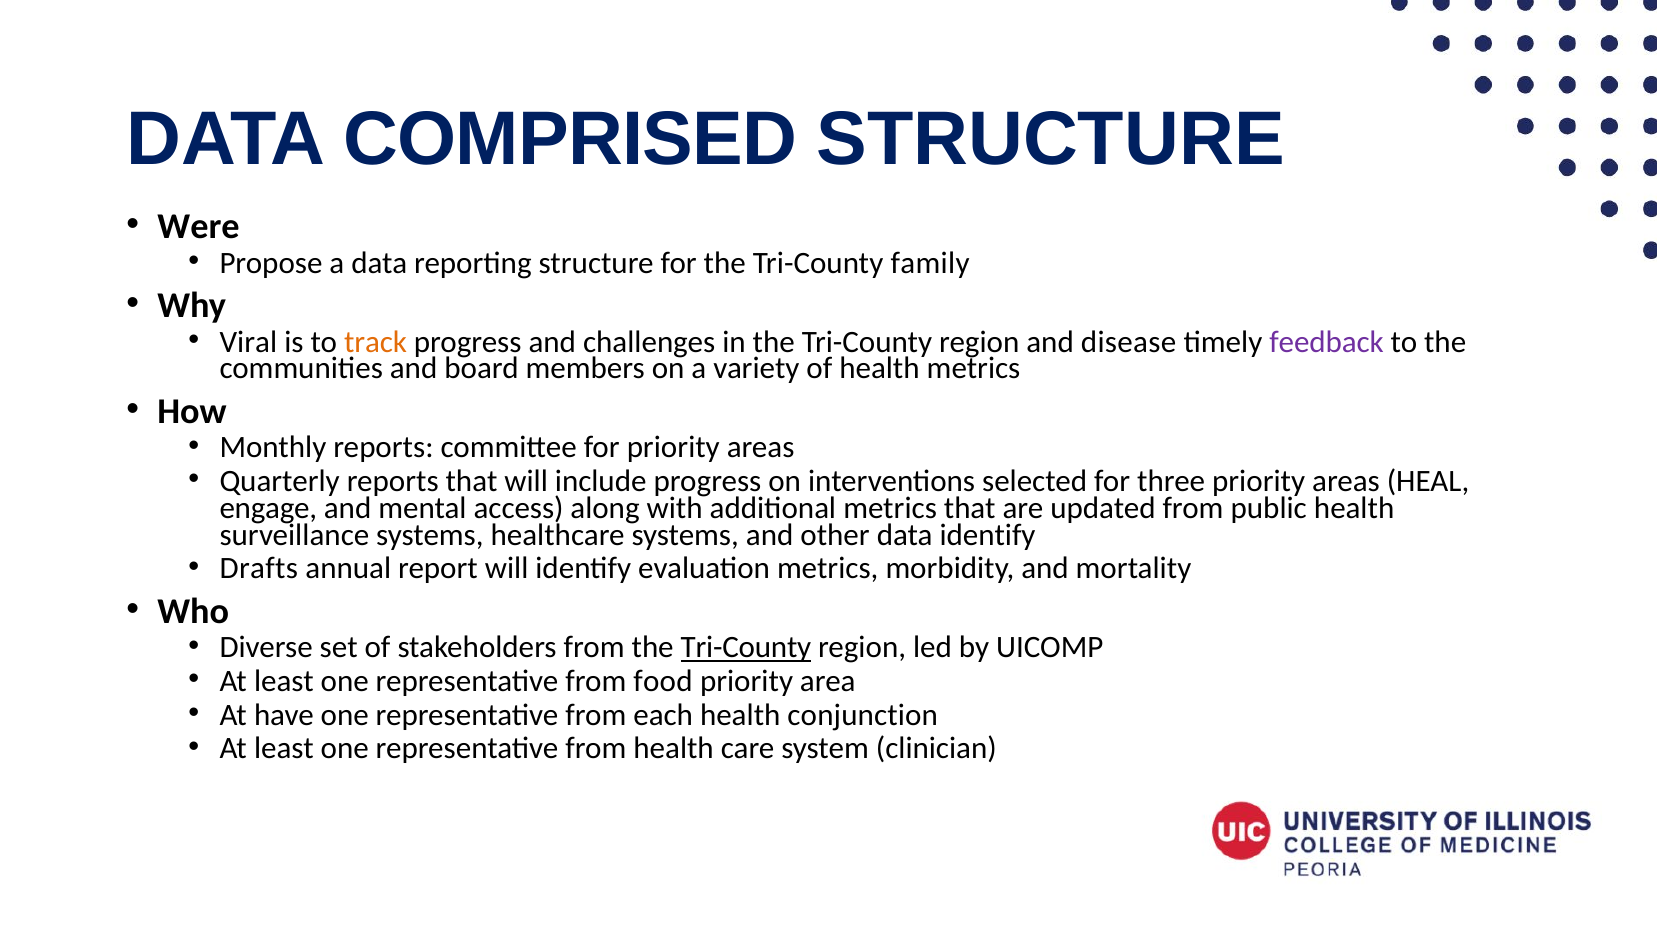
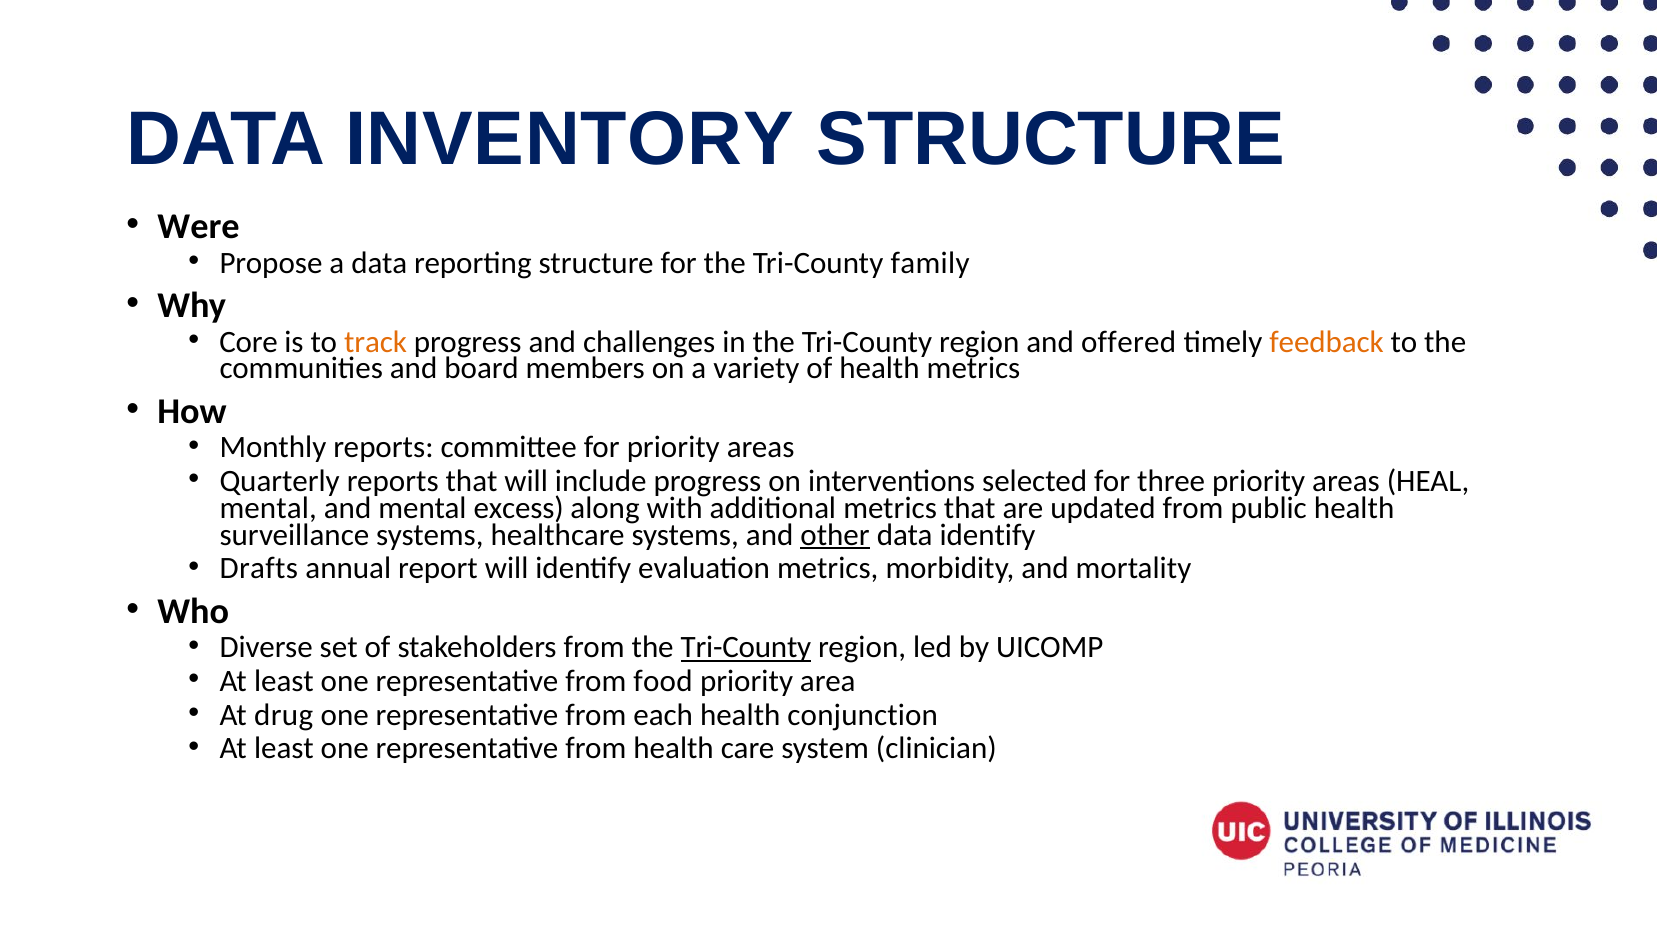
COMPRISED: COMPRISED -> INVENTORY
Viral: Viral -> Core
disease: disease -> offered
feedback colour: purple -> orange
engage at (268, 508): engage -> mental
access: access -> excess
other underline: none -> present
have: have -> drug
